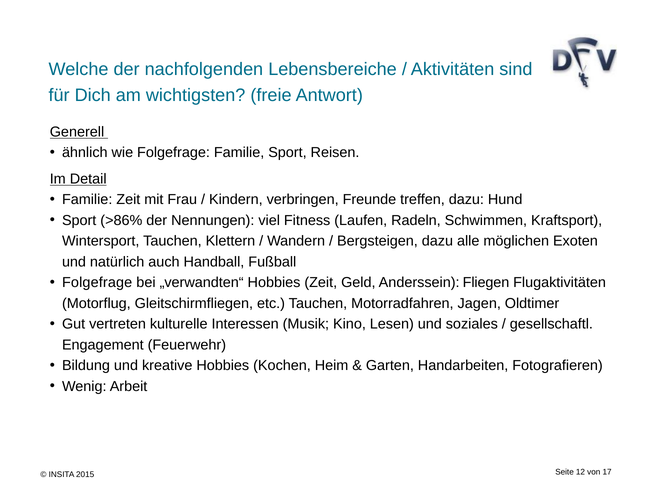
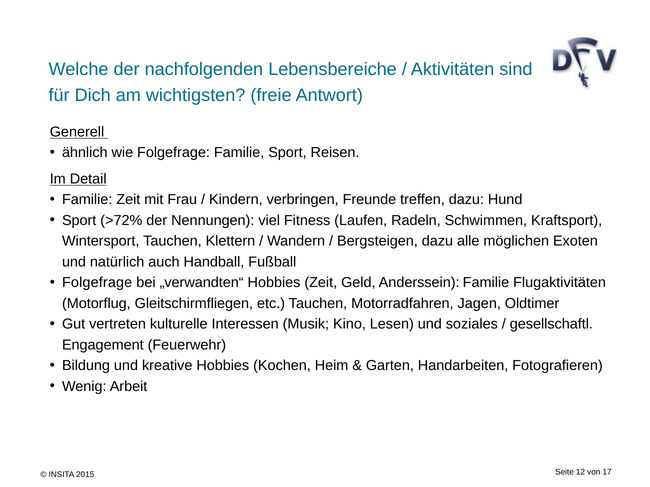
>86%: >86% -> >72%
Anderssein Fliegen: Fliegen -> Familie
